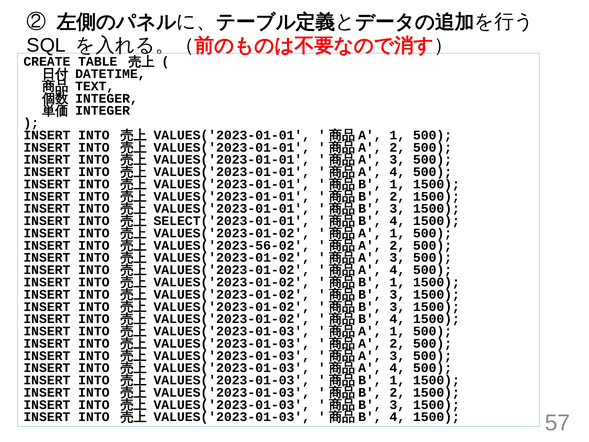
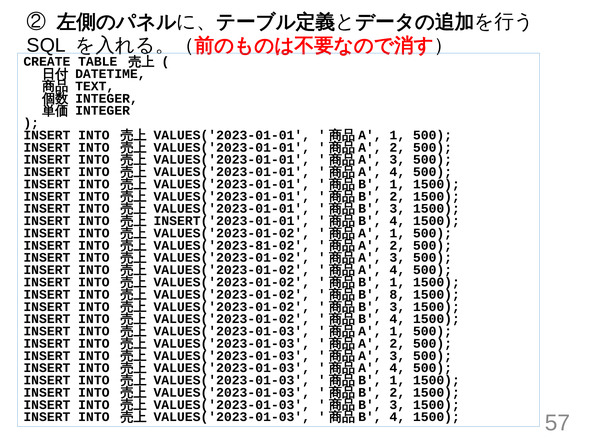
SELECT('2023-01-01: SELECT('2023-01-01 -> INSERT('2023-01-01
VALUES('2023-56-02: VALUES('2023-56-02 -> VALUES('2023-81-02
3 at (397, 294): 3 -> 8
